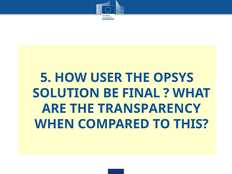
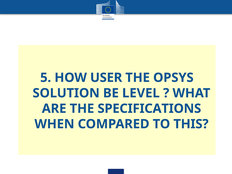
FINAL: FINAL -> LEVEL
TRANSPARENCY: TRANSPARENCY -> SPECIFICATIONS
